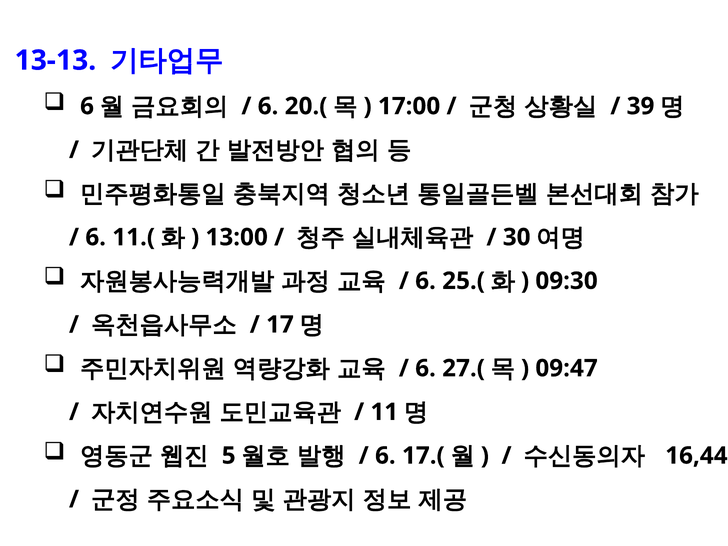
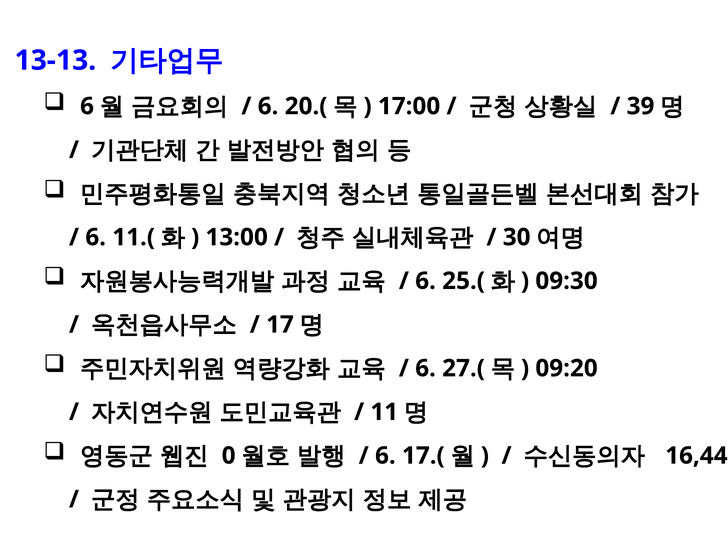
09:47: 09:47 -> 09:20
5: 5 -> 0
